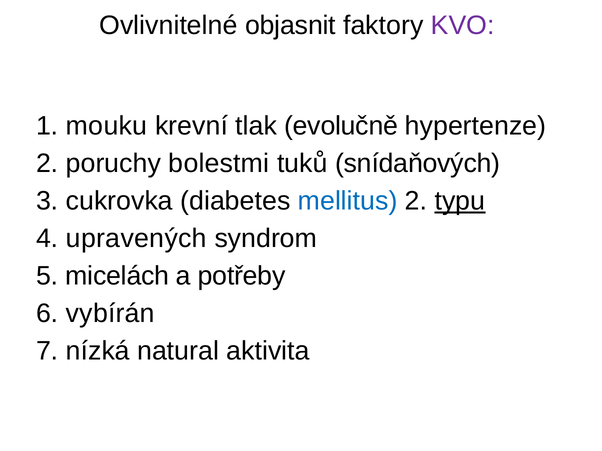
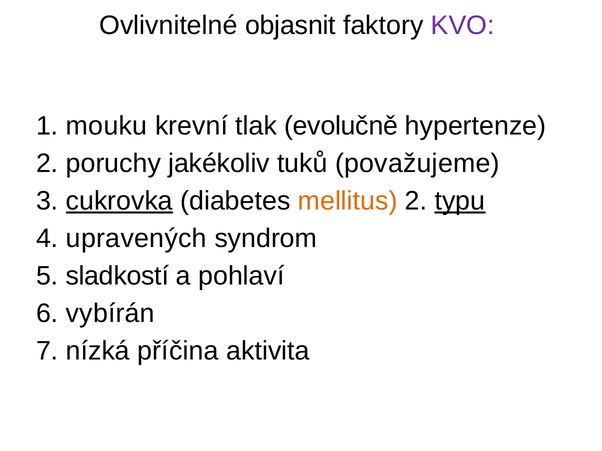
bolestmi: bolestmi -> jakékoliv
snídaňových: snídaňových -> považujeme
cukrovka underline: none -> present
mellitus colour: blue -> orange
micelách: micelách -> sladkostí
potřeby: potřeby -> pohlaví
natural: natural -> příčina
